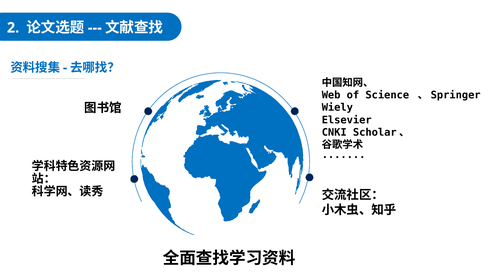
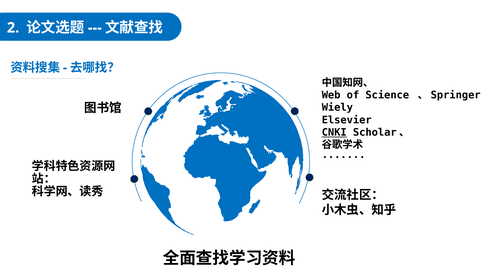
CNKI underline: none -> present
